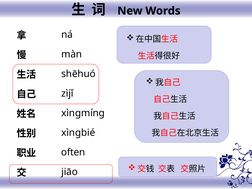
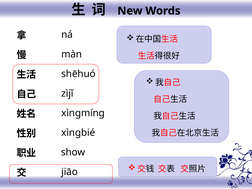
often: often -> show
